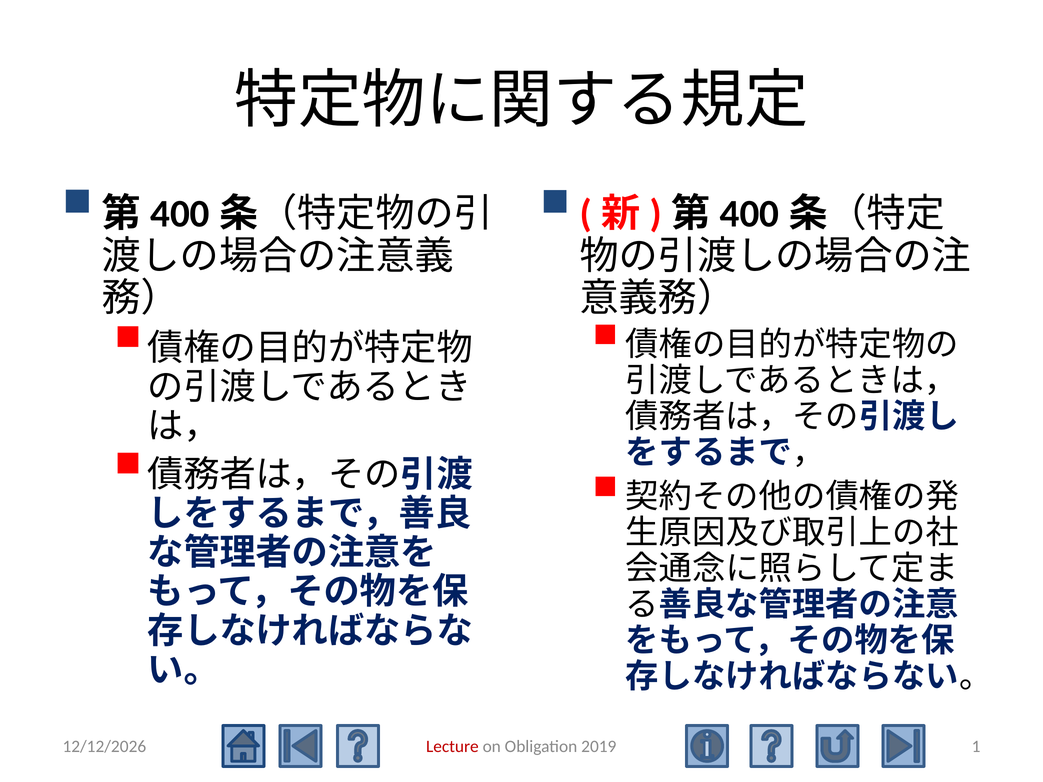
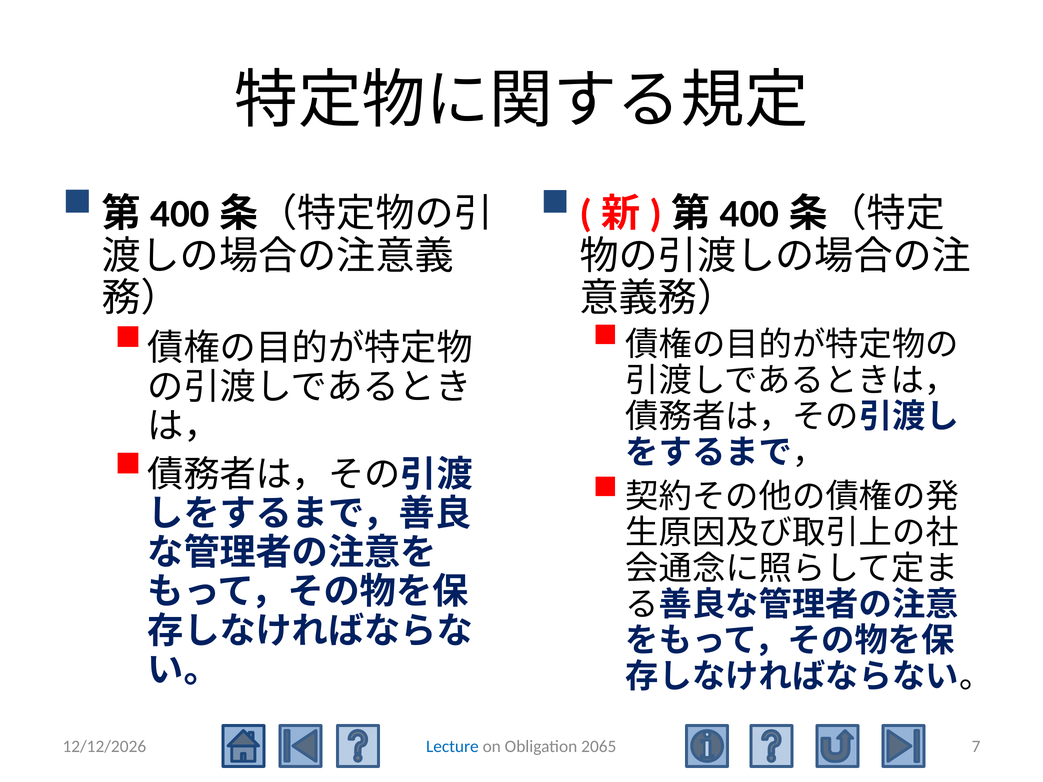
Lecture colour: red -> blue
2019: 2019 -> 2065
1: 1 -> 7
